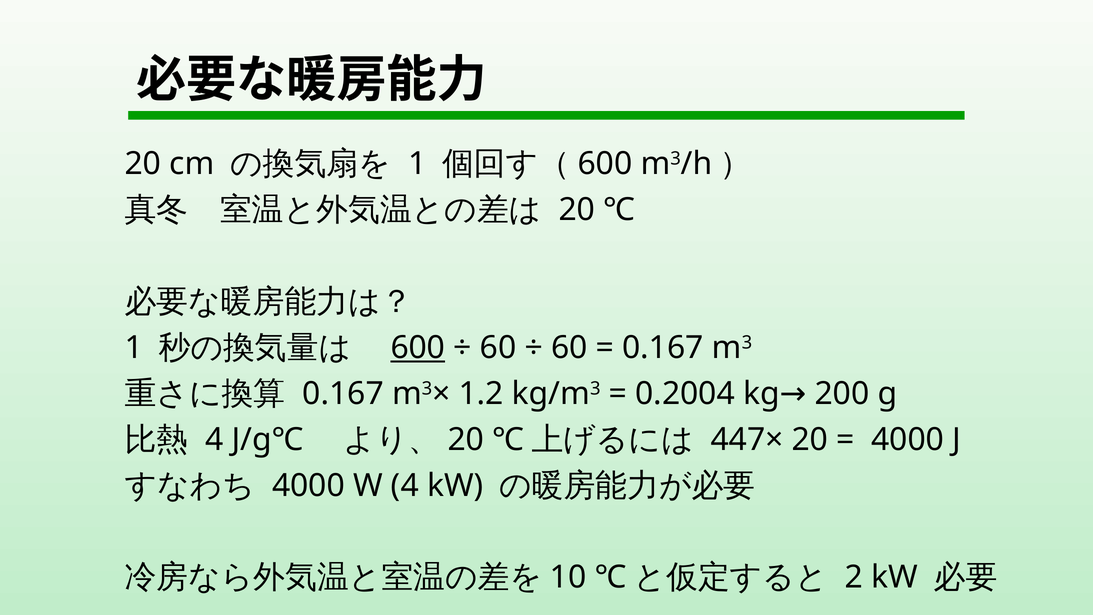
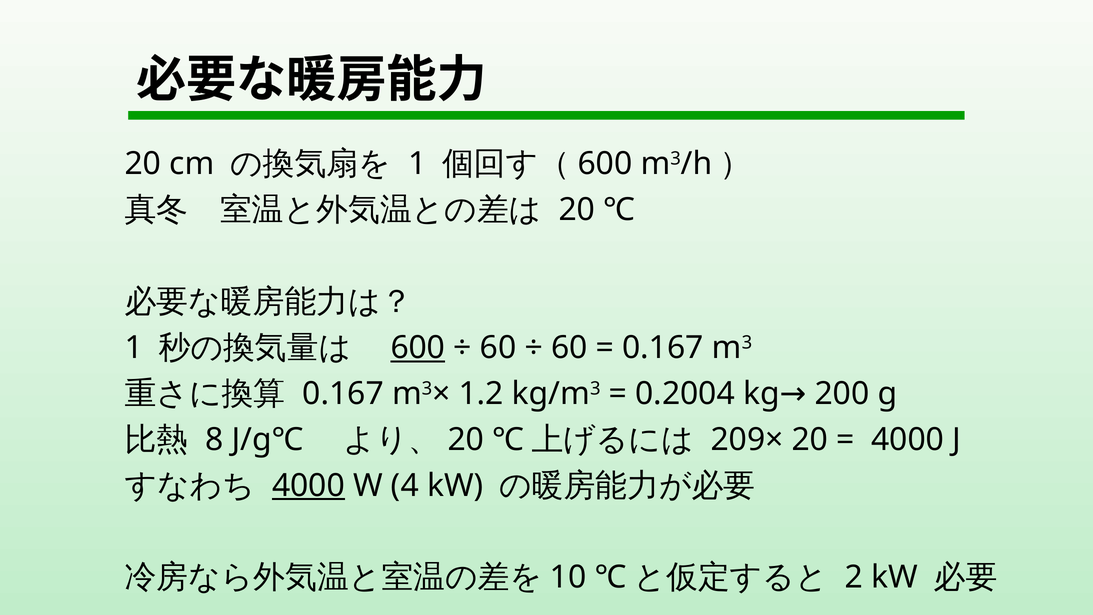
4 at (215, 439): 4 -> 8
447×: 447× -> 209×
4000 at (309, 485) underline: none -> present
